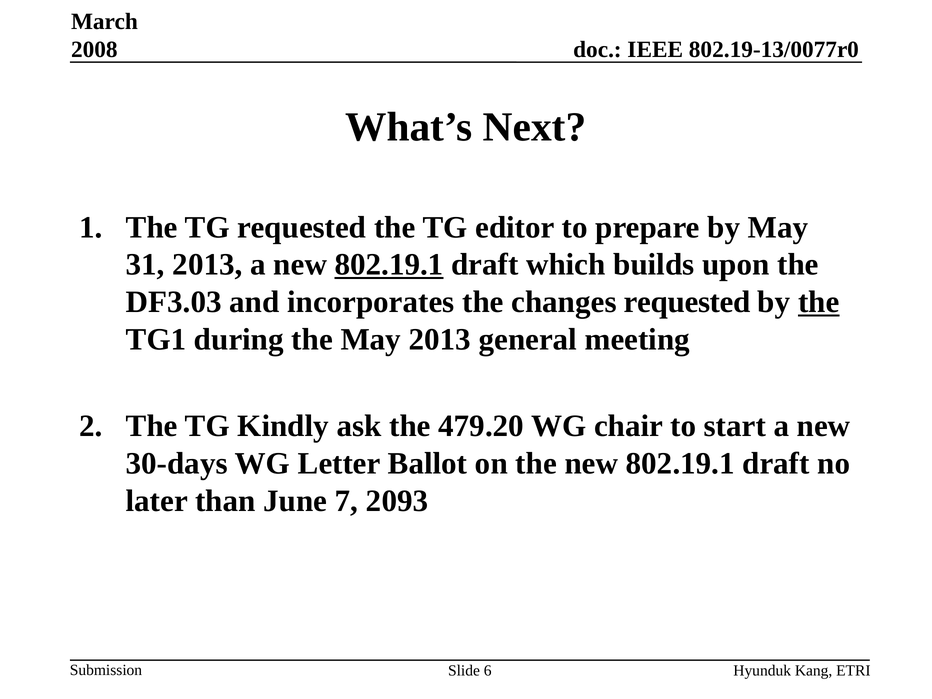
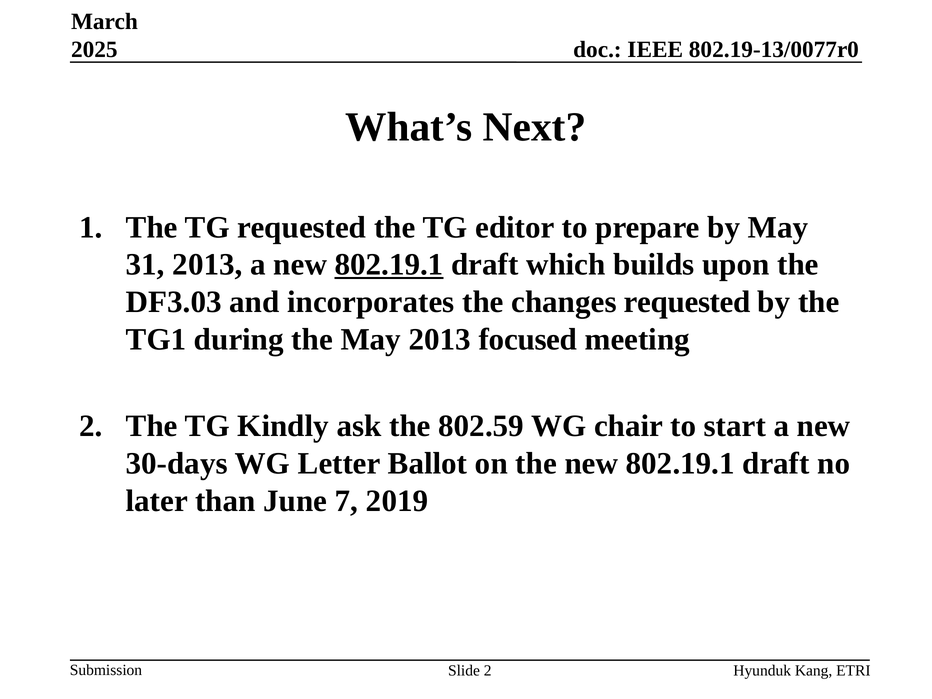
2008: 2008 -> 2025
the at (819, 302) underline: present -> none
general: general -> focused
479.20: 479.20 -> 802.59
2093: 2093 -> 2019
Slide 6: 6 -> 2
